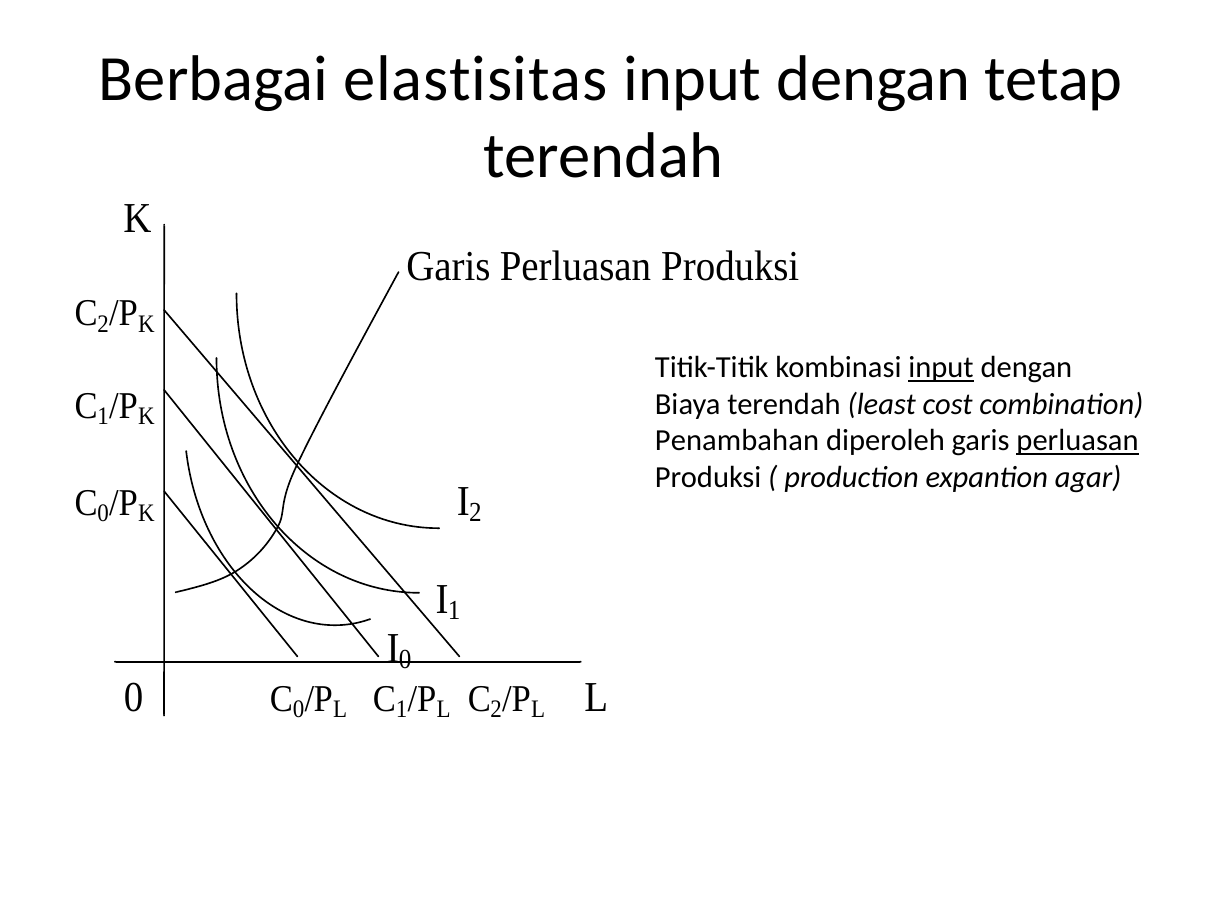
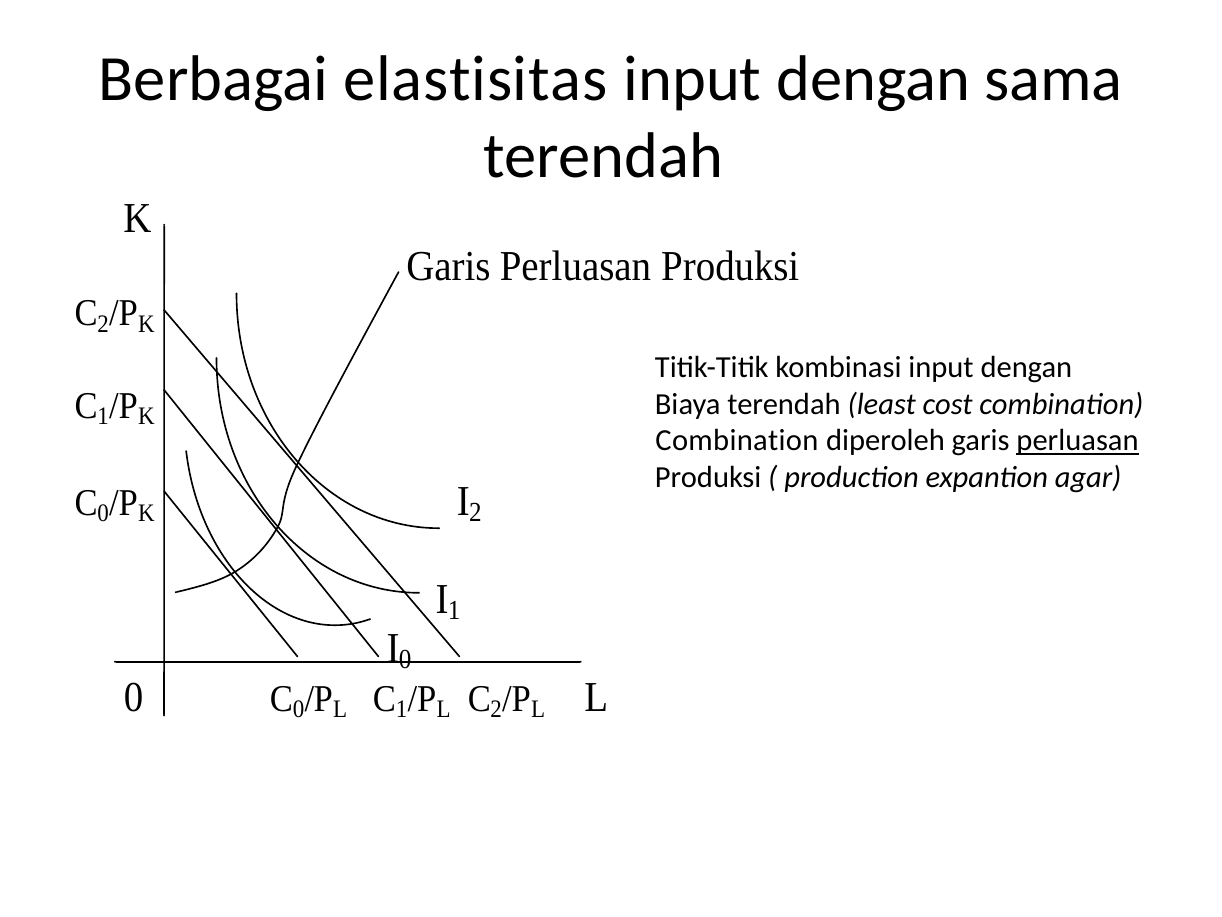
tetap: tetap -> sama
input at (941, 367) underline: present -> none
Penambahan at (737, 441): Penambahan -> Combination
